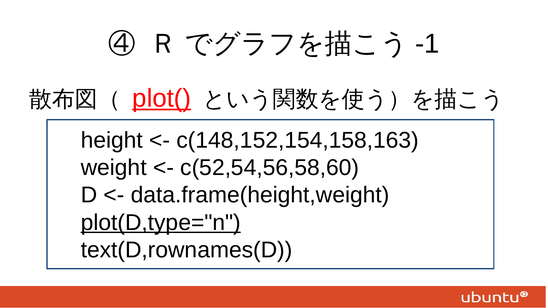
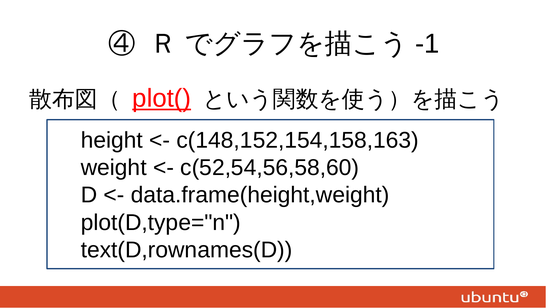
plot(D,type="n underline: present -> none
